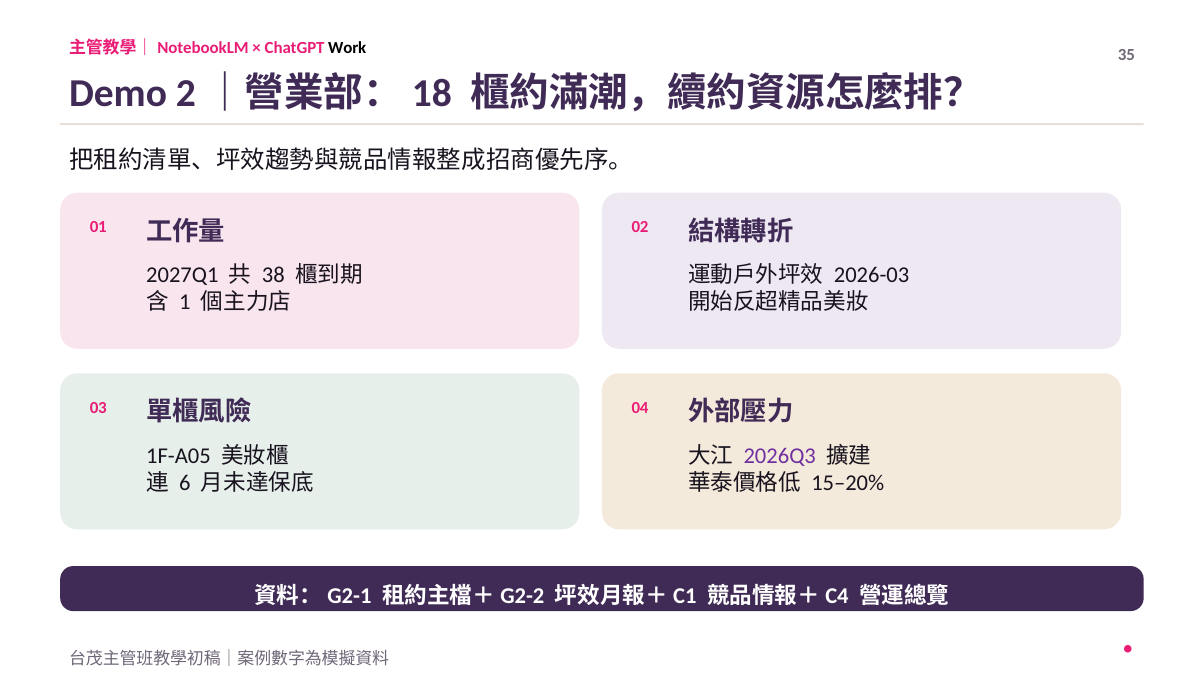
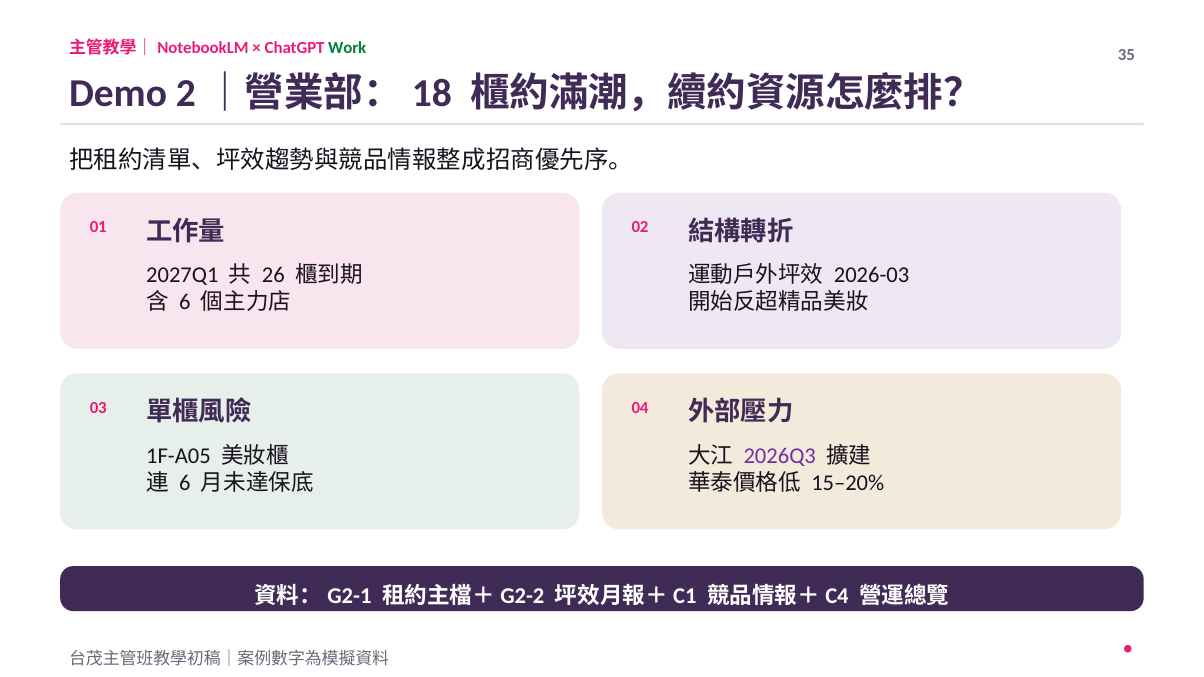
Work colour: black -> green
38: 38 -> 26
1 at (185, 303): 1 -> 6
